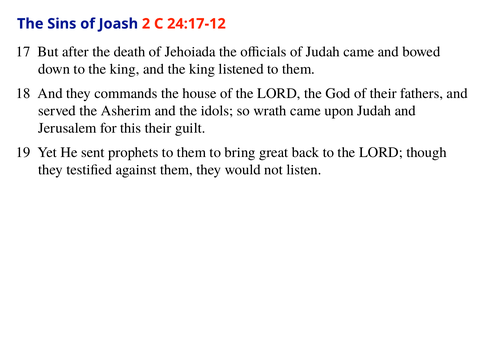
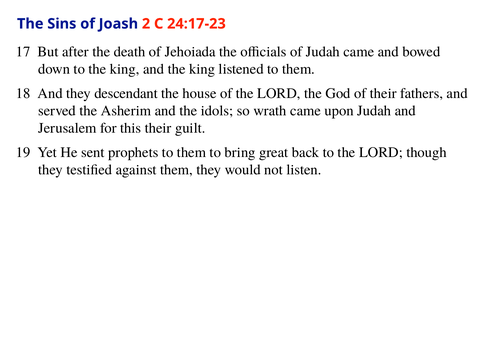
24:17-12: 24:17-12 -> 24:17-23
commands: commands -> descendant
